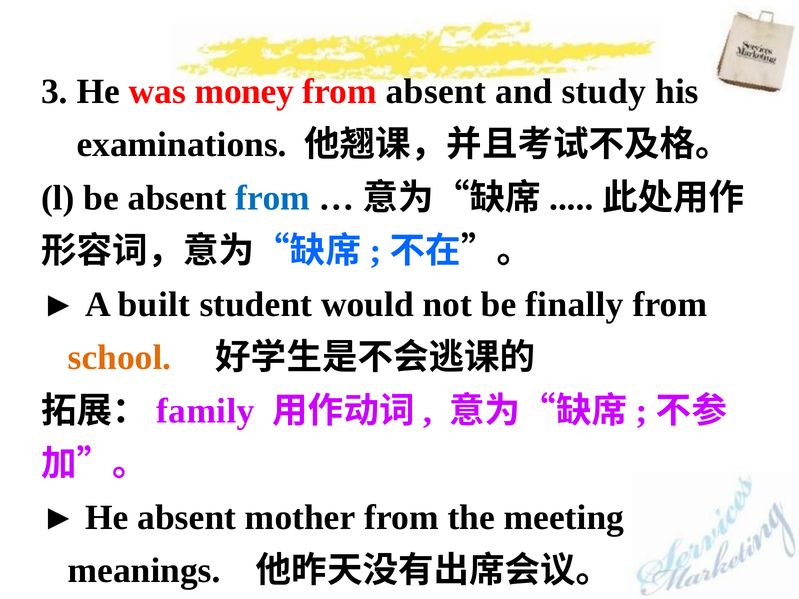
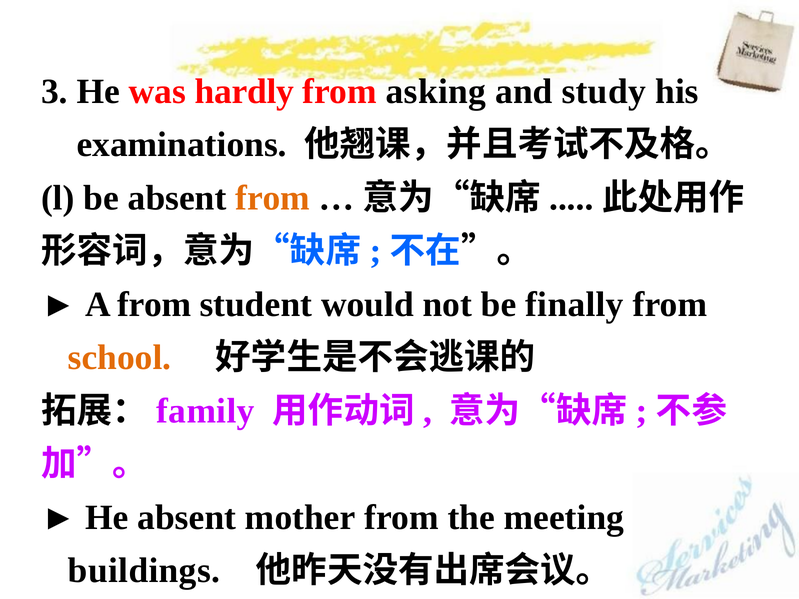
money: money -> hardly
from absent: absent -> asking
from at (273, 198) colour: blue -> orange
A built: built -> from
meanings: meanings -> buildings
